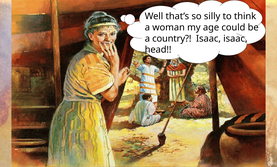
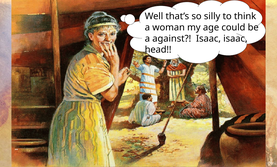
country: country -> against
